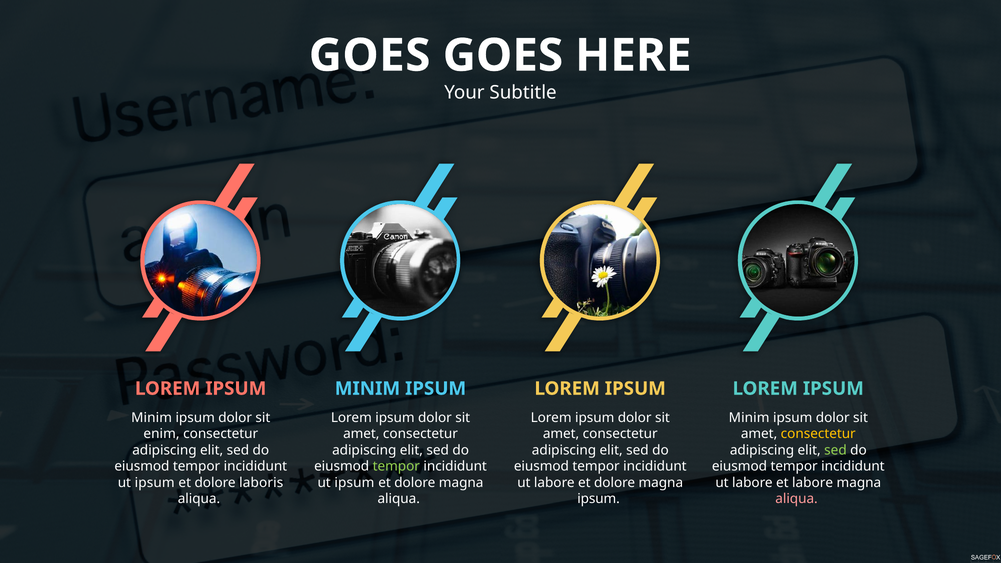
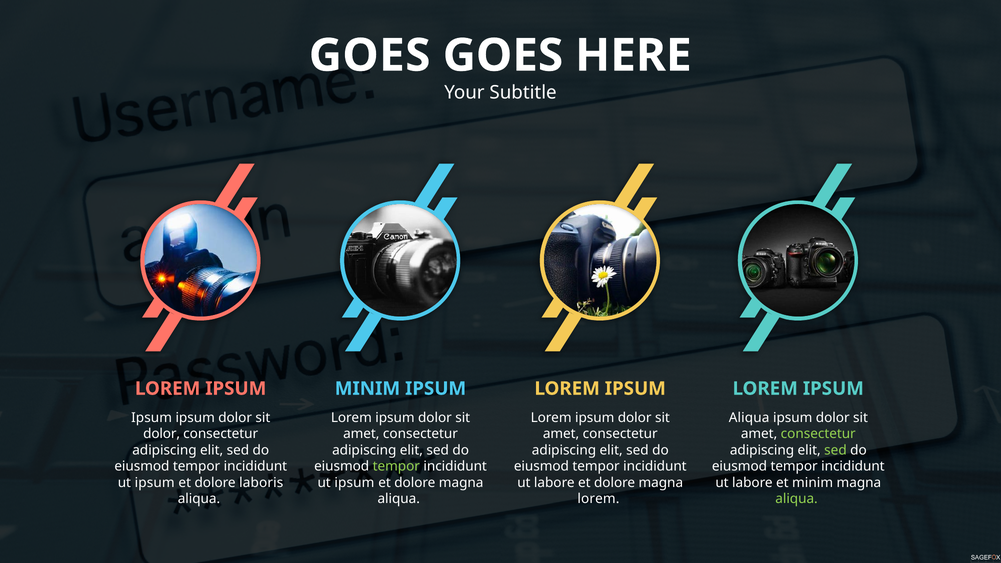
Minim at (152, 418): Minim -> Ipsum
Minim at (749, 418): Minim -> Aliqua
enim at (161, 434): enim -> dolor
consectetur at (818, 434) colour: yellow -> light green
et labore: labore -> minim
ipsum at (599, 499): ipsum -> lorem
aliqua at (797, 499) colour: pink -> light green
